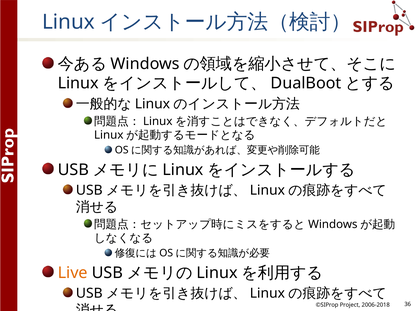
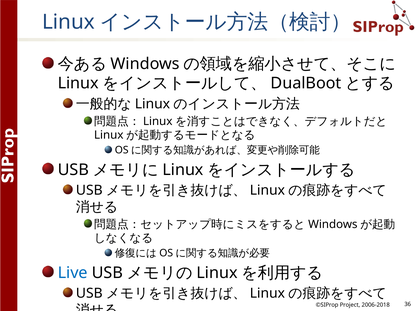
Live colour: orange -> blue
